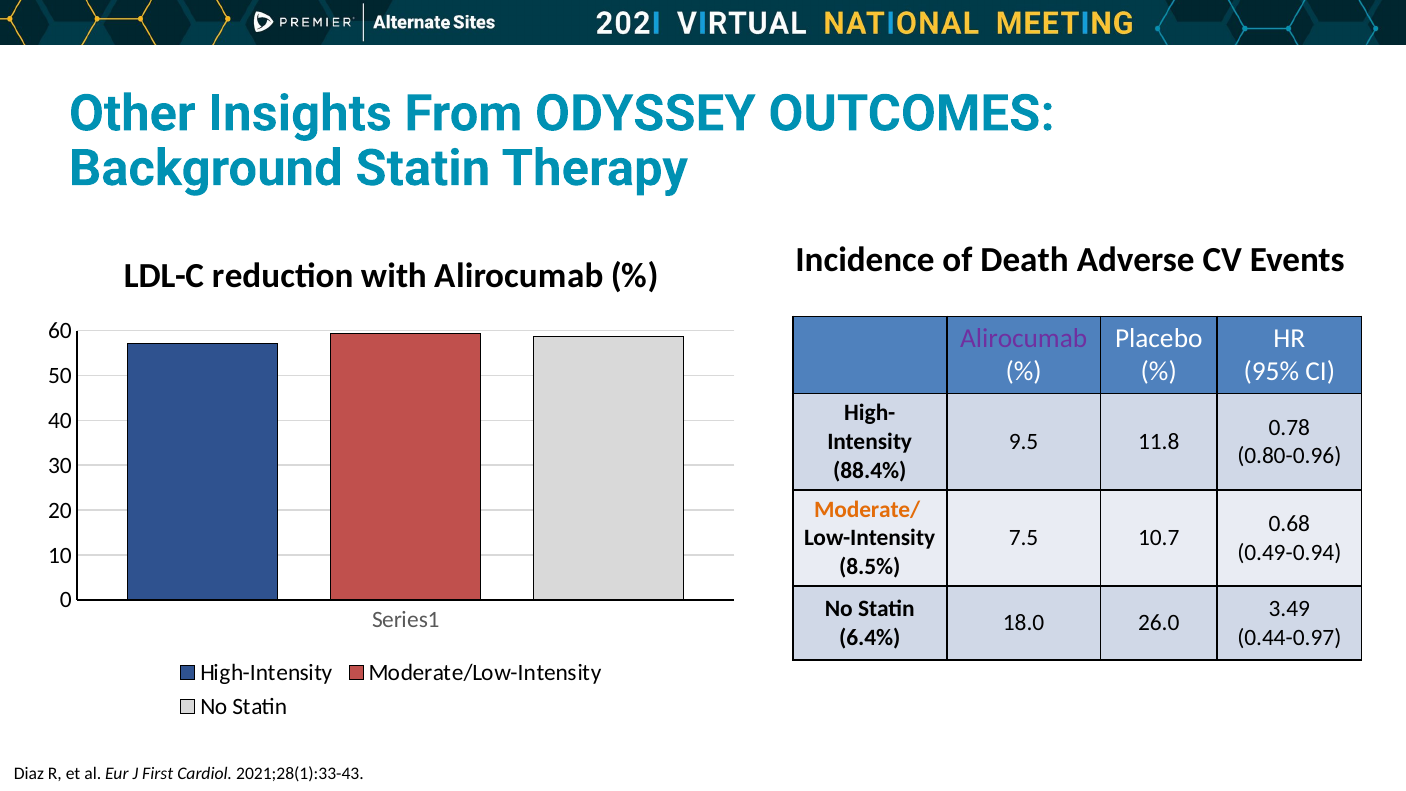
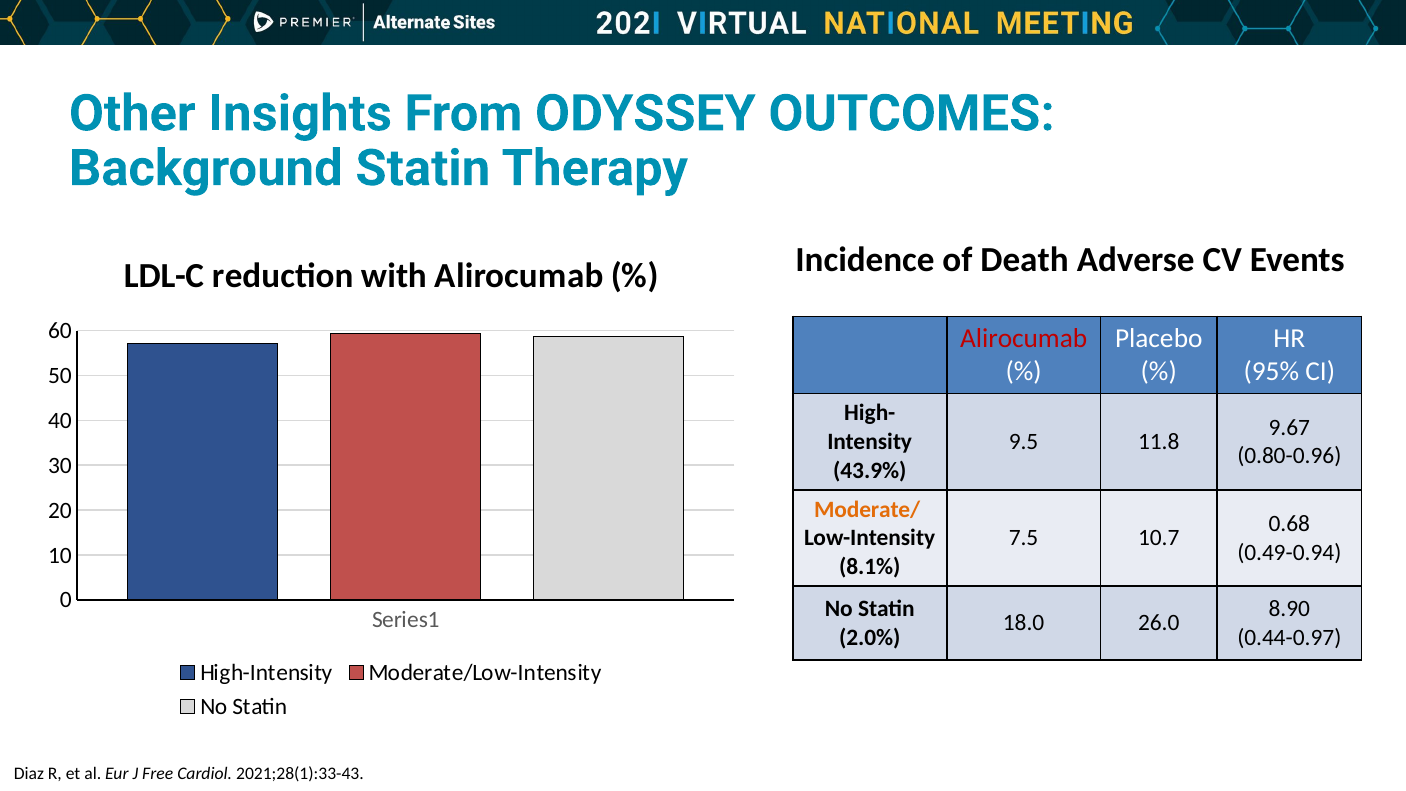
Alirocumab at (1024, 339) colour: purple -> red
0.78: 0.78 -> 9.67
88.4%: 88.4% -> 43.9%
8.5%: 8.5% -> 8.1%
3.49: 3.49 -> 8.90
6.4%: 6.4% -> 2.0%
First: First -> Free
